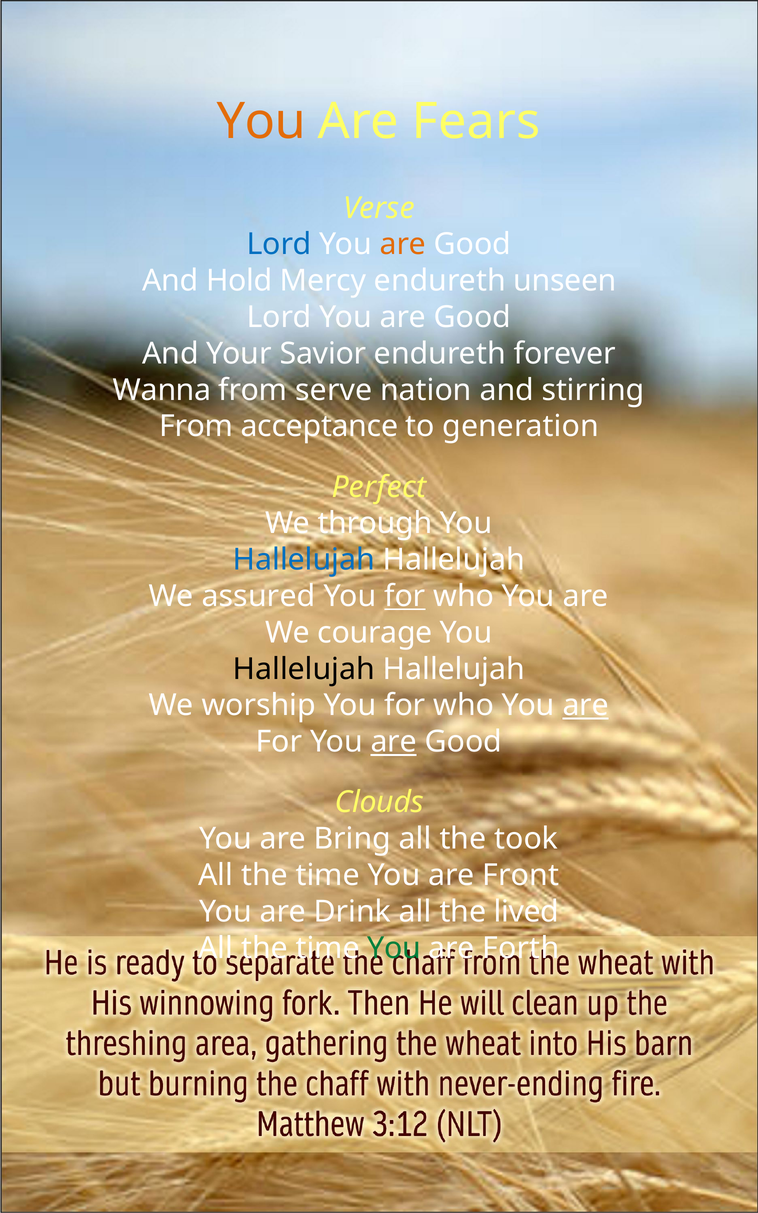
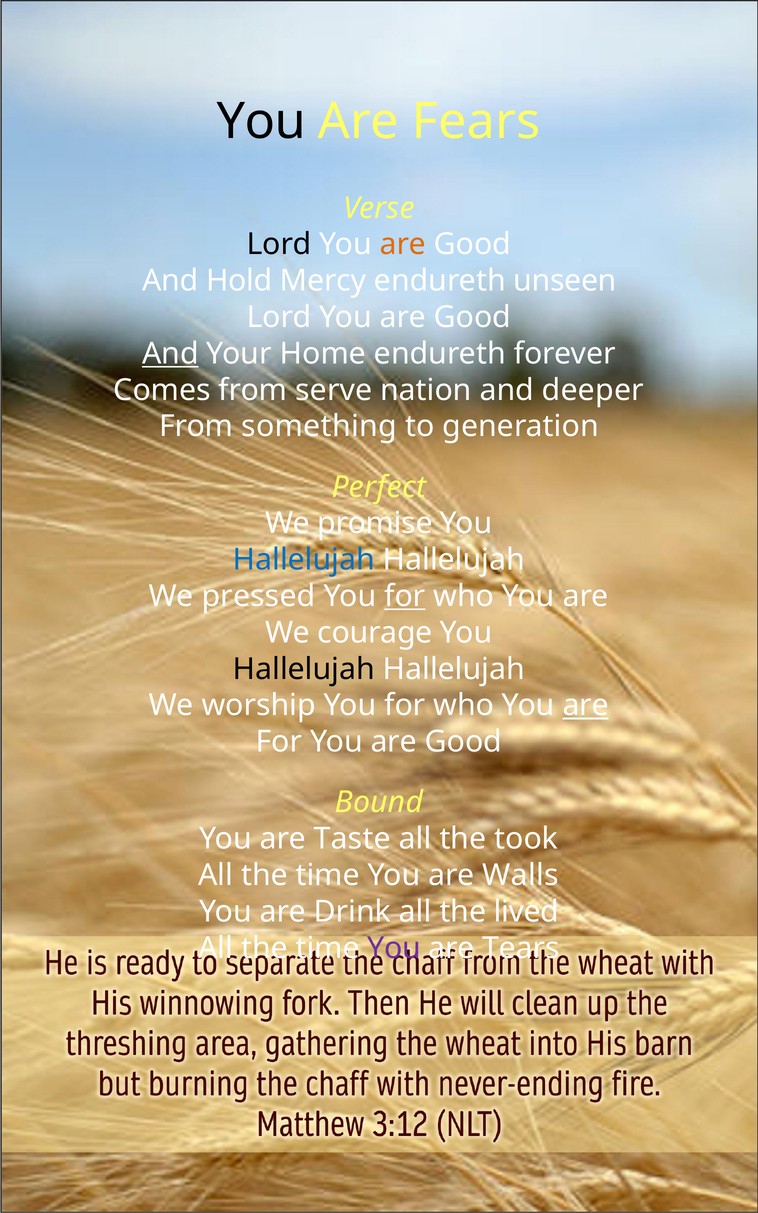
You at (261, 122) colour: orange -> black
Lord at (279, 244) colour: blue -> black
And at (170, 354) underline: none -> present
Savior: Savior -> Home
Wanna: Wanna -> Comes
stirring: stirring -> deeper
acceptance: acceptance -> something
through: through -> promise
assured: assured -> pressed
are at (394, 742) underline: present -> none
Clouds: Clouds -> Bound
Bring: Bring -> Taste
Front: Front -> Walls
You at (394, 948) colour: green -> purple
Forth: Forth -> Tears
